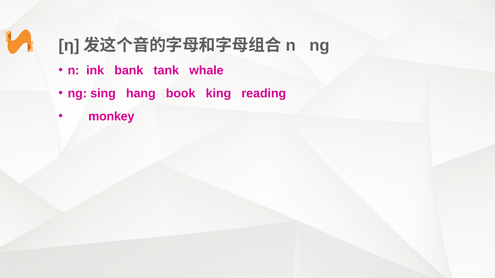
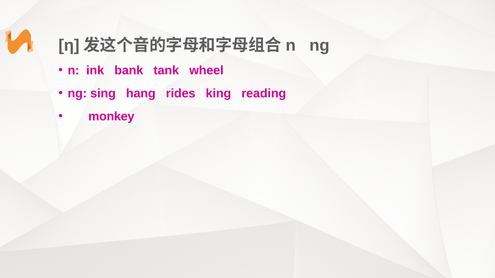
whale: whale -> wheel
book: book -> rides
